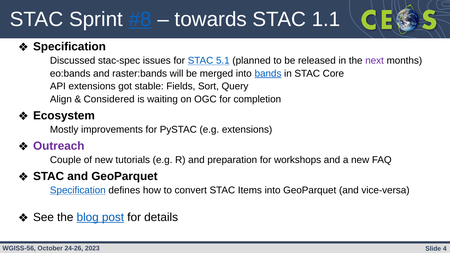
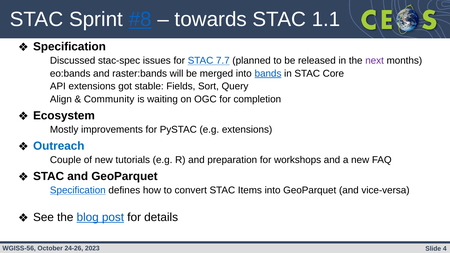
5.1: 5.1 -> 7.7
Considered: Considered -> Community
Outreach colour: purple -> blue
